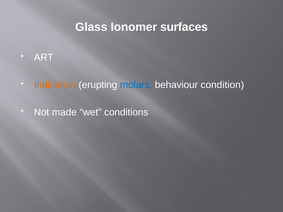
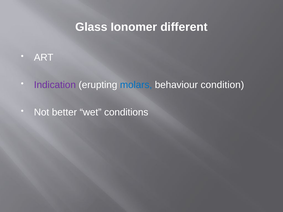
surfaces: surfaces -> different
Indication colour: orange -> purple
made: made -> better
